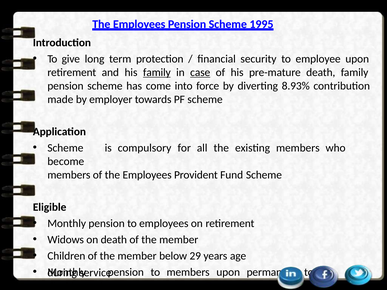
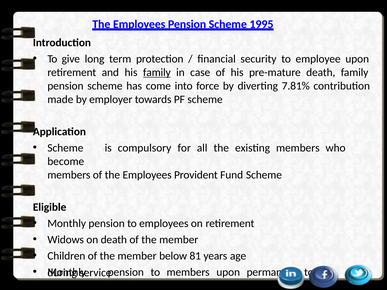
case underline: present -> none
8.93%: 8.93% -> 7.81%
29: 29 -> 81
